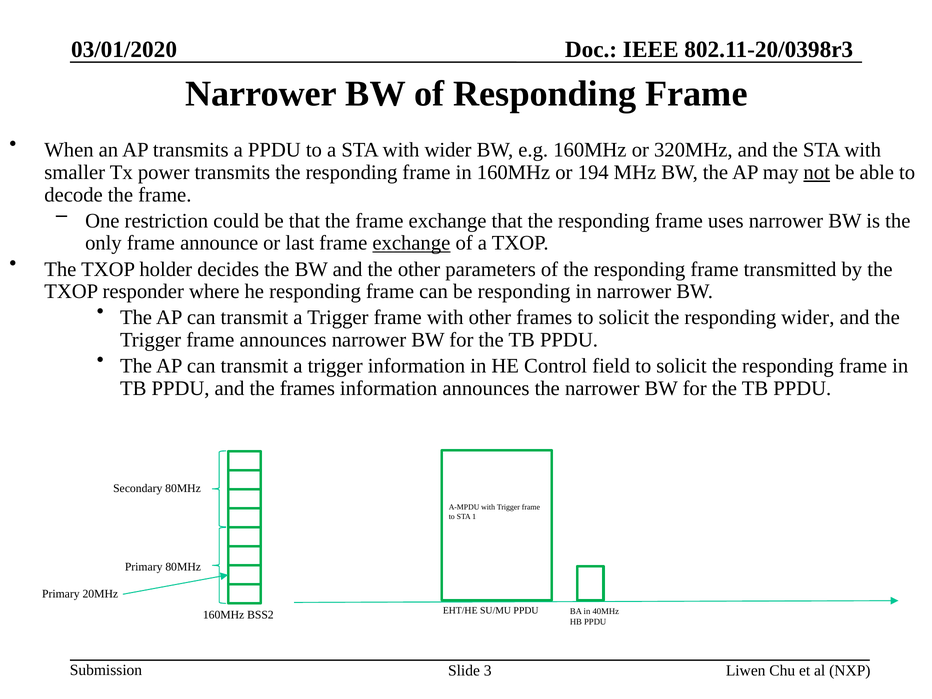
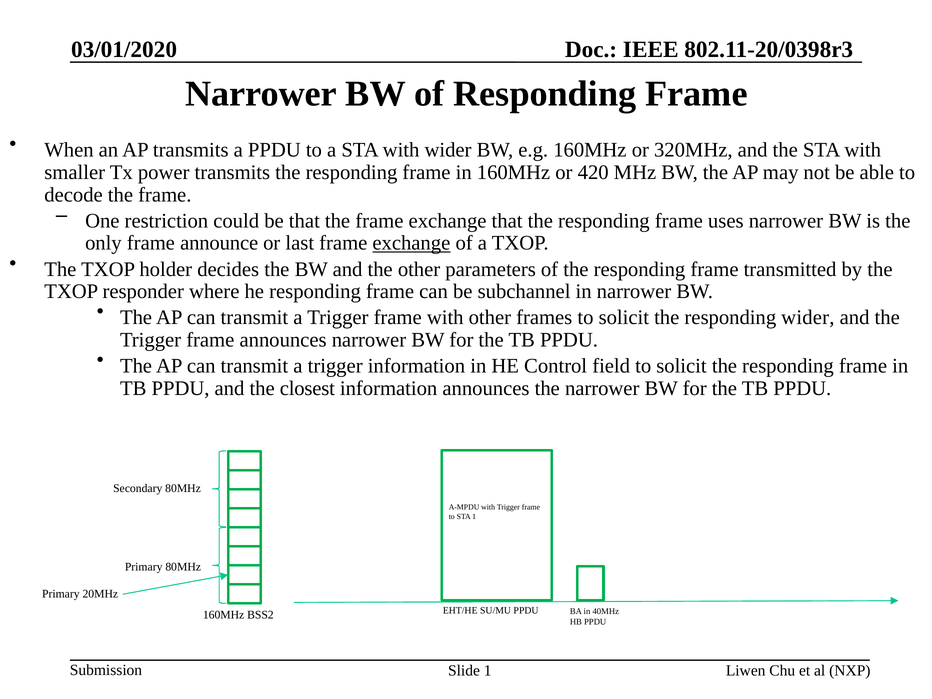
194: 194 -> 420
not underline: present -> none
be responding: responding -> subchannel
the frames: frames -> closest
Slide 3: 3 -> 1
